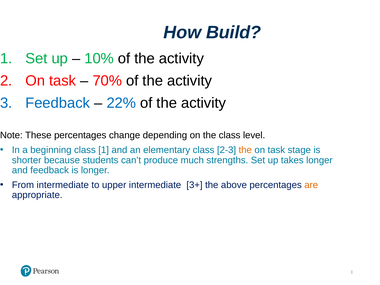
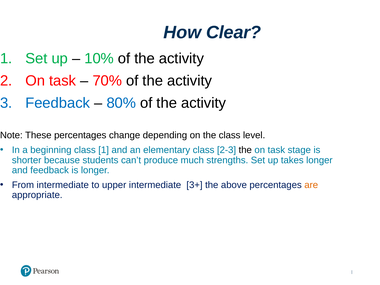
Build: Build -> Clear
22%: 22% -> 80%
the at (245, 150) colour: orange -> black
